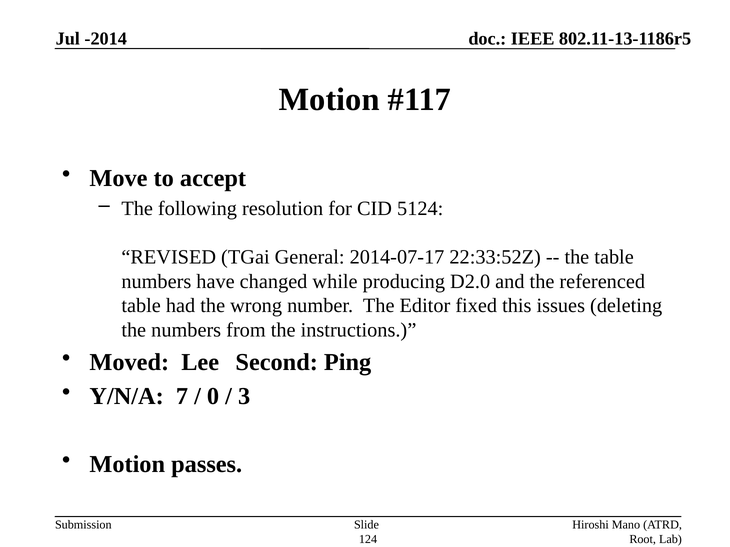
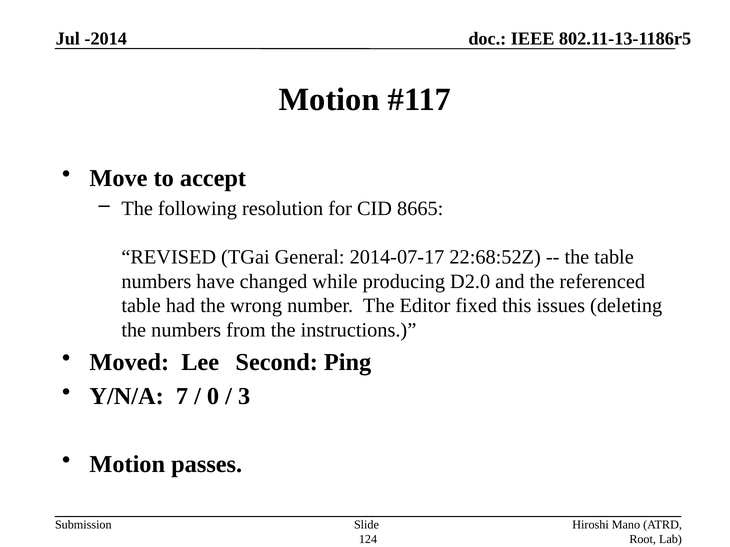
5124: 5124 -> 8665
22:33:52Z: 22:33:52Z -> 22:68:52Z
